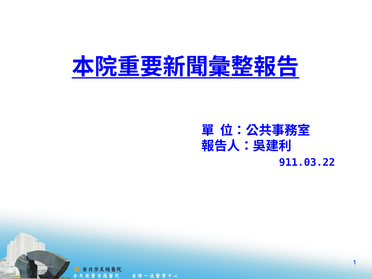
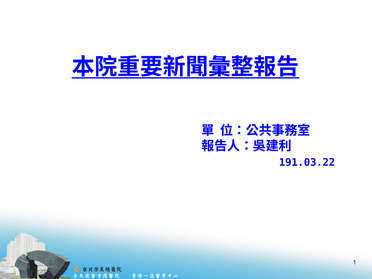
911.03.22: 911.03.22 -> 191.03.22
